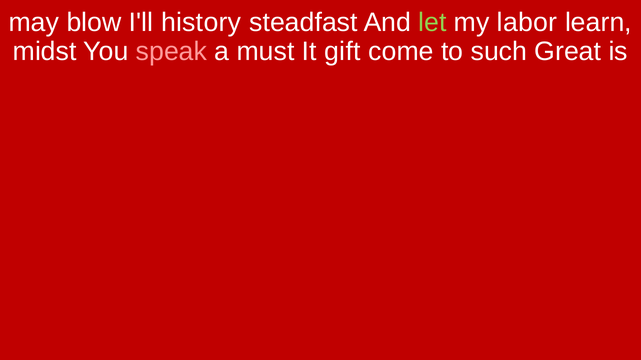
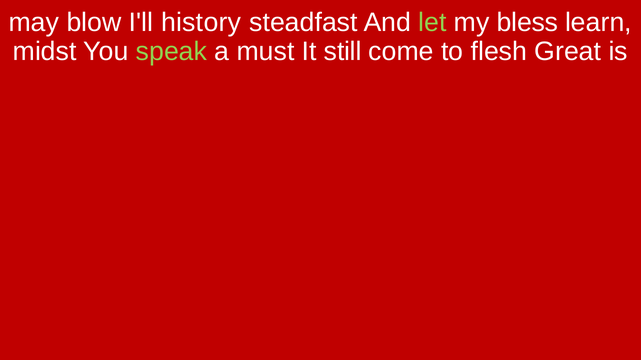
labor: labor -> bless
speak colour: pink -> light green
gift: gift -> still
such: such -> flesh
